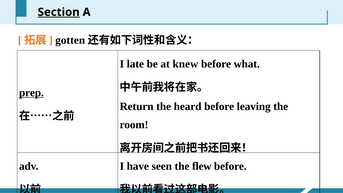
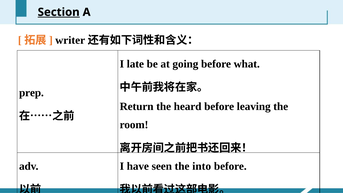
gotten: gotten -> writer
knew: knew -> going
prep underline: present -> none
flew: flew -> into
